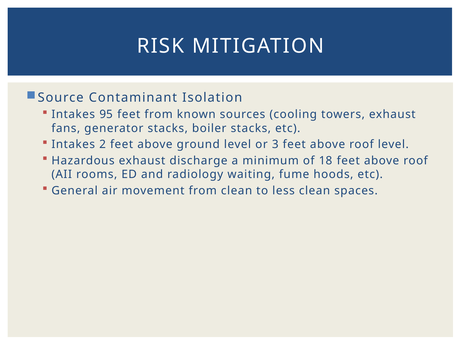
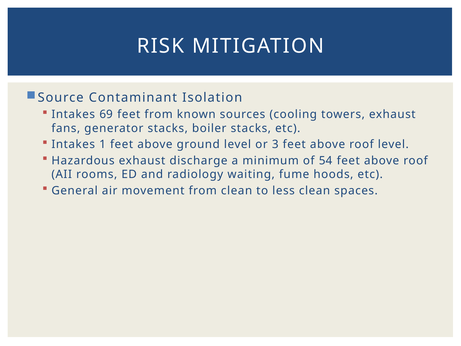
95: 95 -> 69
2: 2 -> 1
18: 18 -> 54
